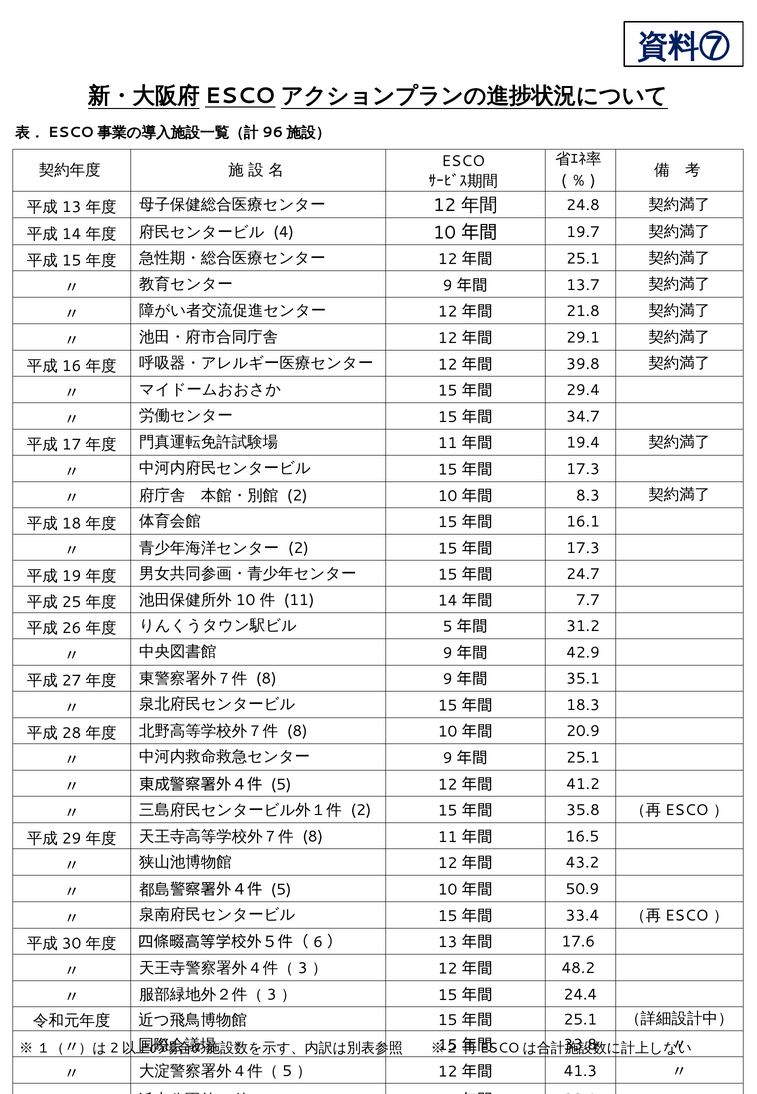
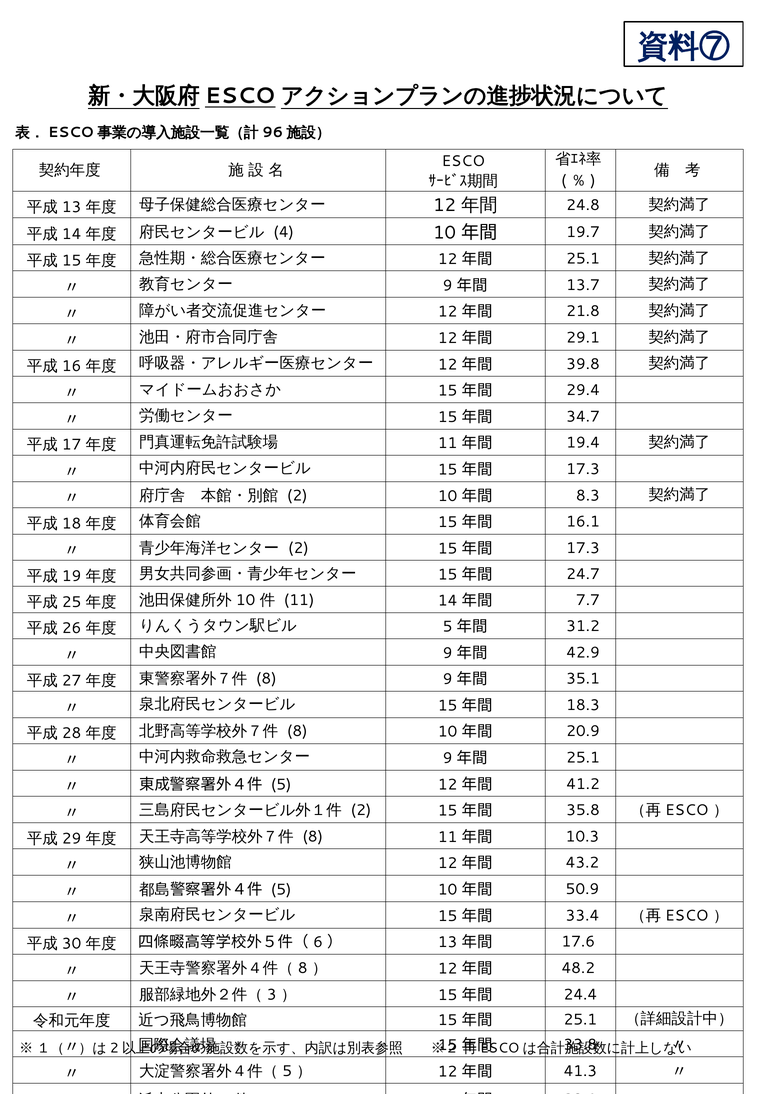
16.5: 16.5 -> 10.3
3 at (303, 968): 3 -> 8
